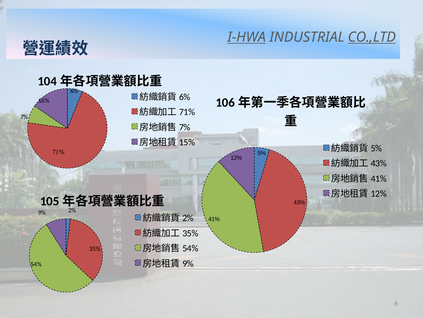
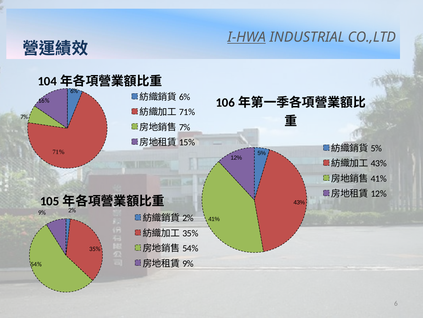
CO.,LTD underline: present -> none
